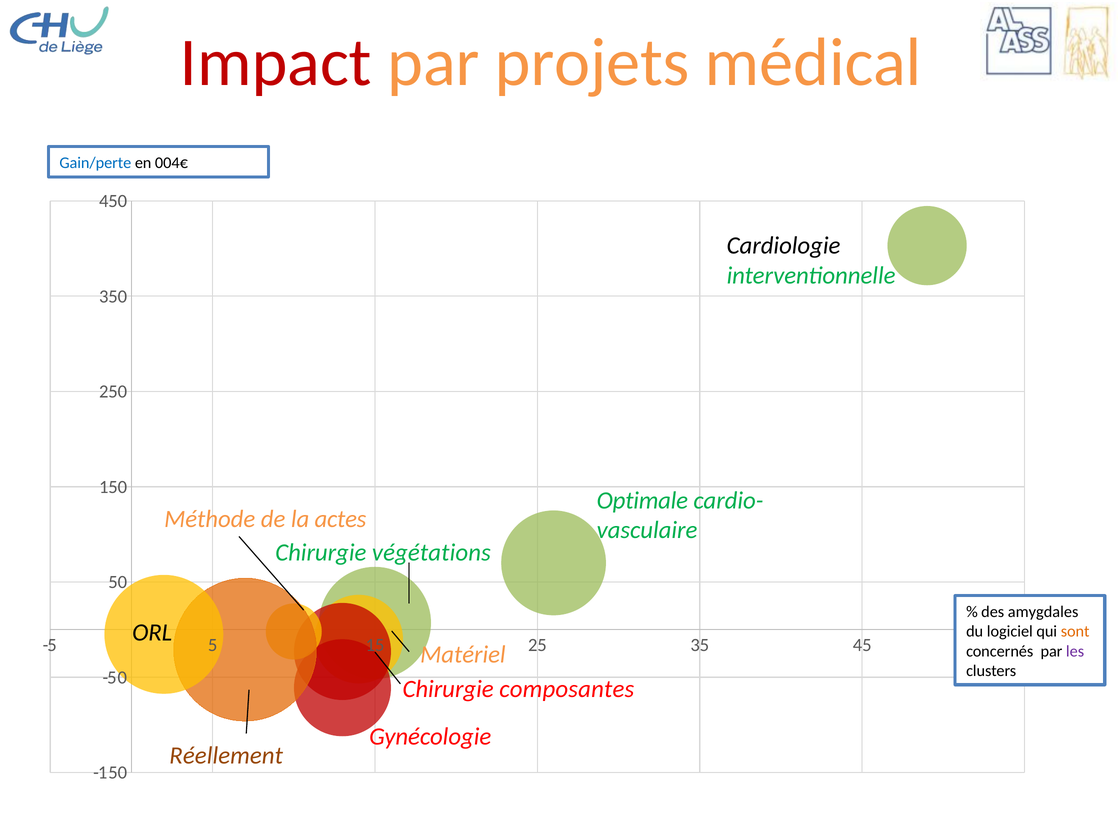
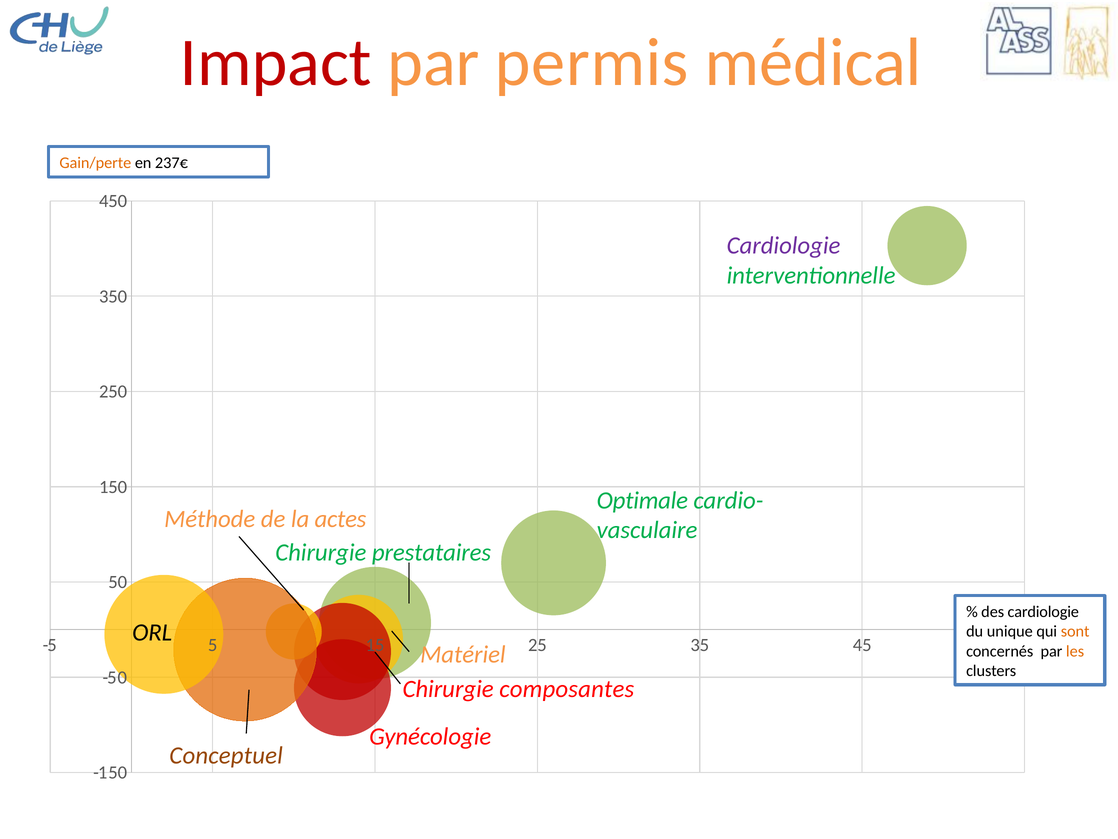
projets: projets -> permis
Gain/perte colour: blue -> orange
004€: 004€ -> 237€
Cardiologie at (784, 246) colour: black -> purple
végétations: végétations -> prestataires
des amygdales: amygdales -> cardiologie
logiciel: logiciel -> unique
les colour: purple -> orange
Réellement: Réellement -> Conceptuel
